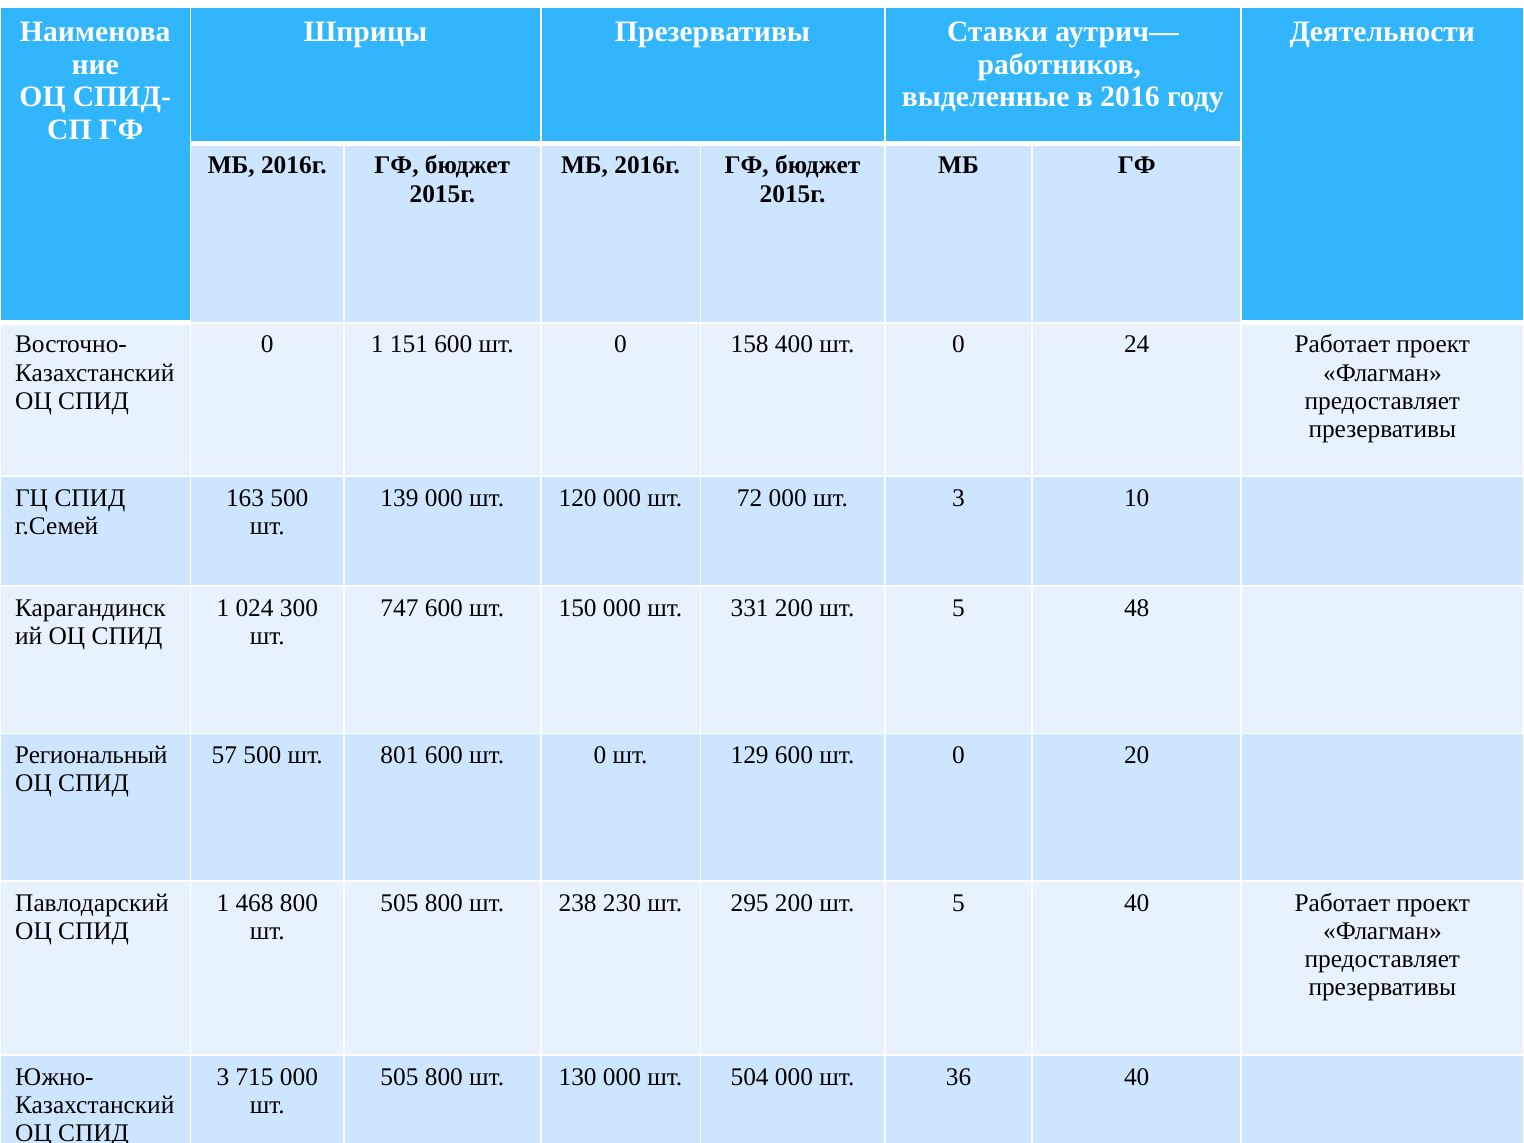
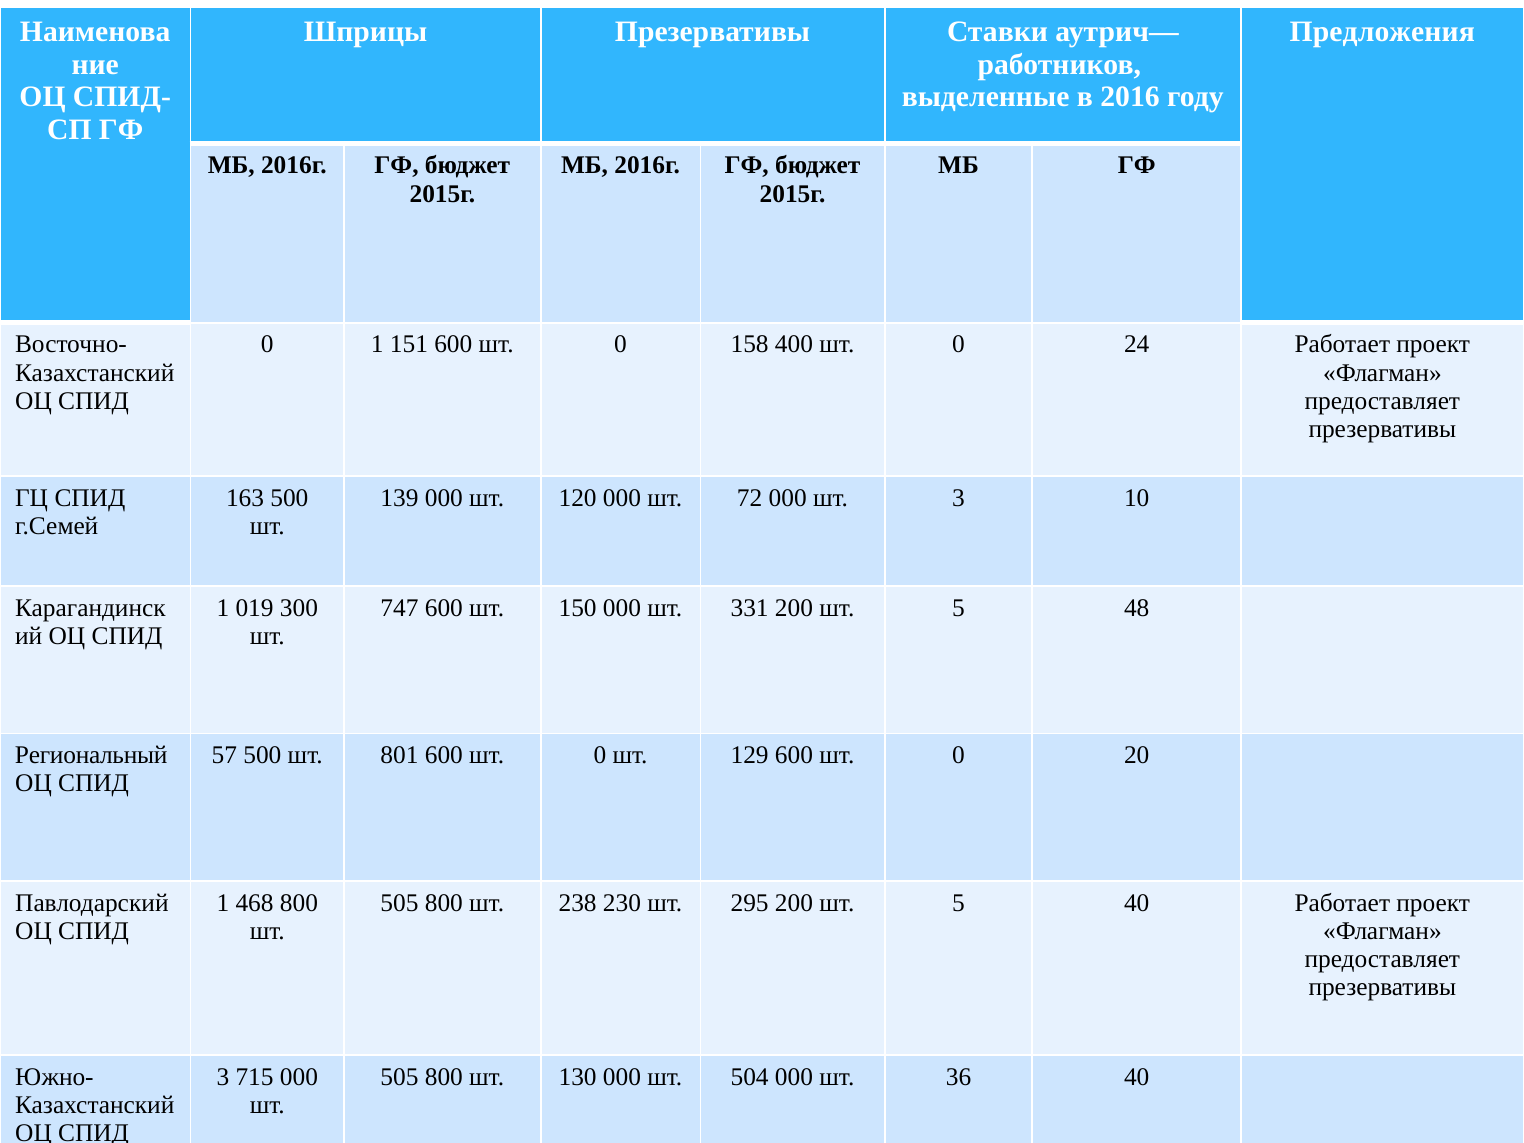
Деятельности: Деятельности -> Предложения
024: 024 -> 019
